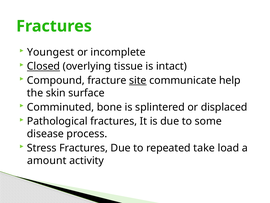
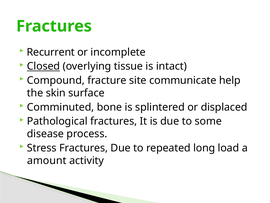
Youngest: Youngest -> Recurrent
site underline: present -> none
take: take -> long
